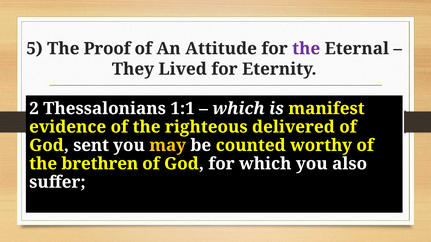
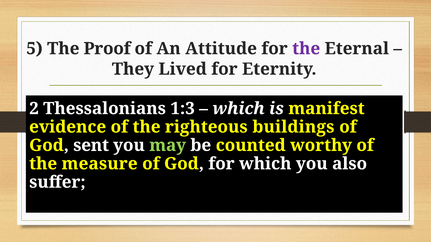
1:1: 1:1 -> 1:3
delivered: delivered -> buildings
may colour: yellow -> light green
brethren: brethren -> measure
